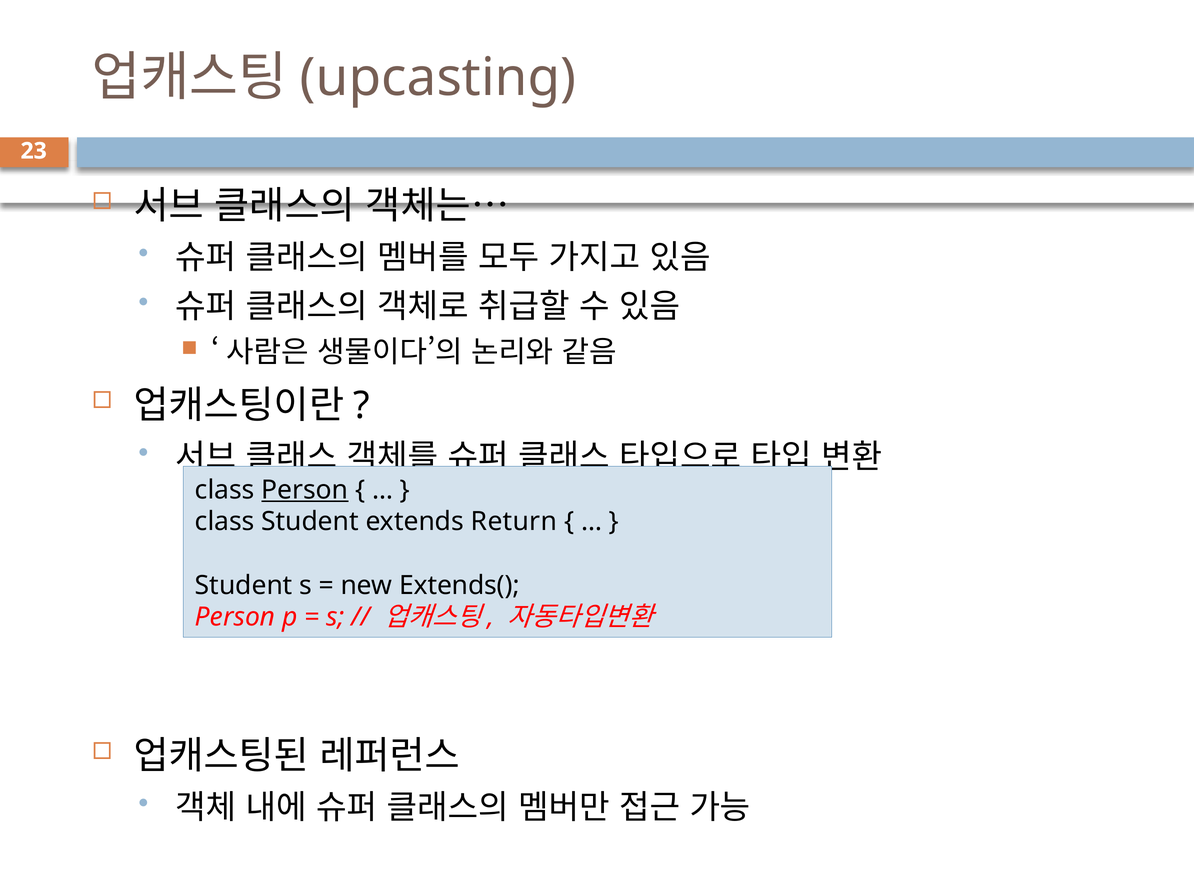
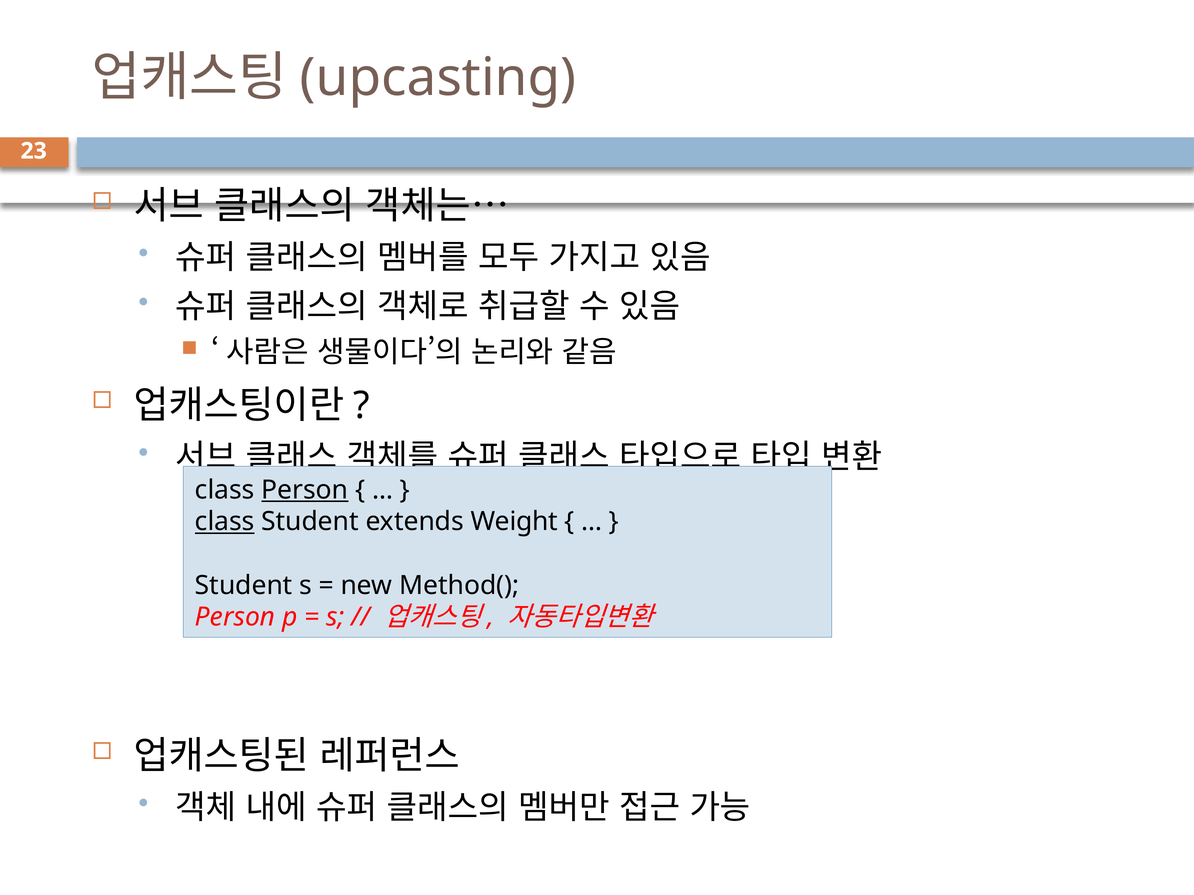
class at (225, 522) underline: none -> present
Return: Return -> Weight
Extends(: Extends( -> Method(
